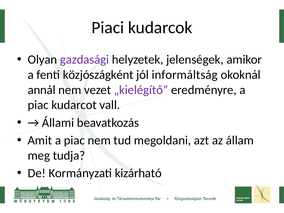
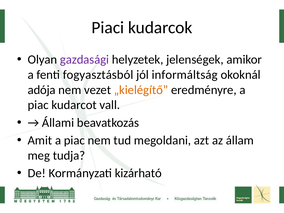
közjószágként: közjószágként -> fogyasztásból
annál: annál -> adója
„kielégítő colour: purple -> orange
